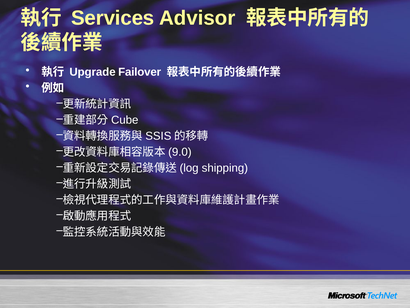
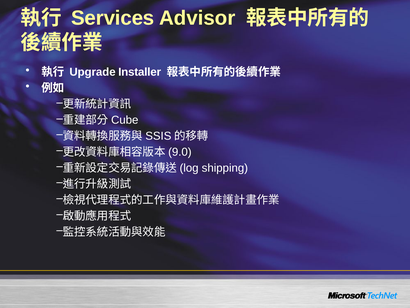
Failover: Failover -> Installer
